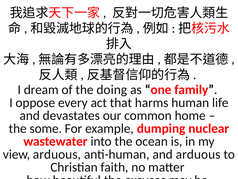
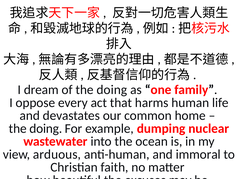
some at (46, 128): some -> doing
and arduous: arduous -> immoral
